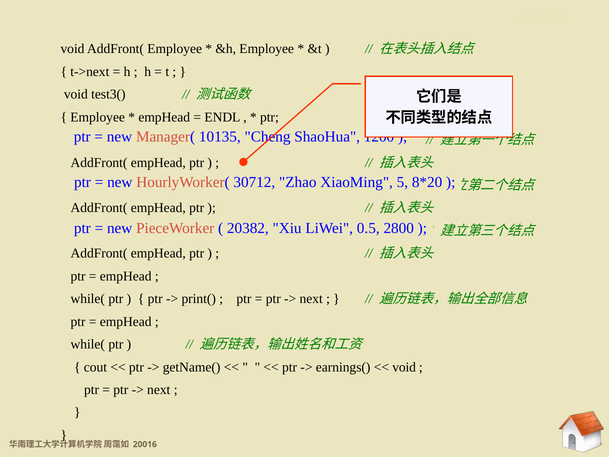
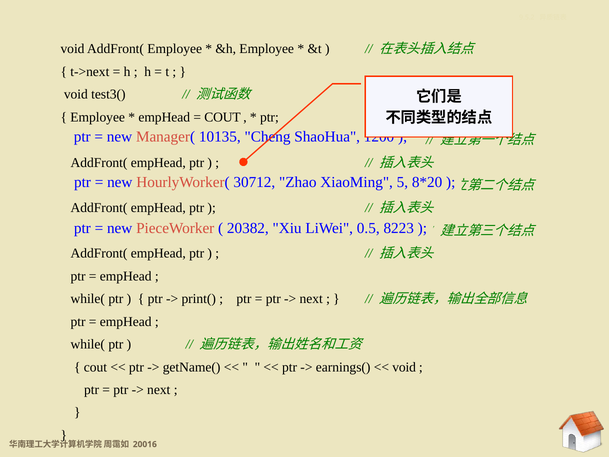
ENDL at (222, 117): ENDL -> COUT
2800: 2800 -> 8223
